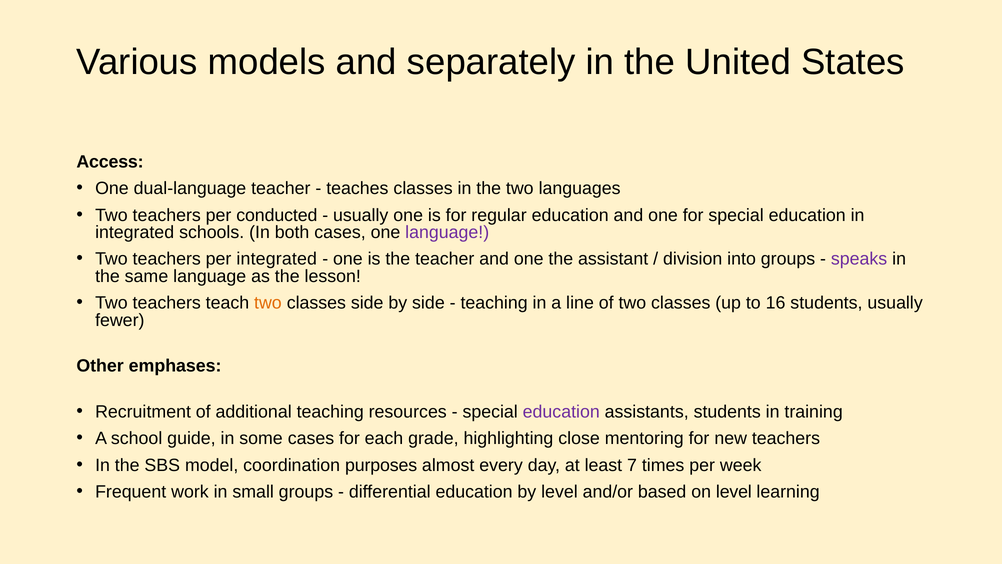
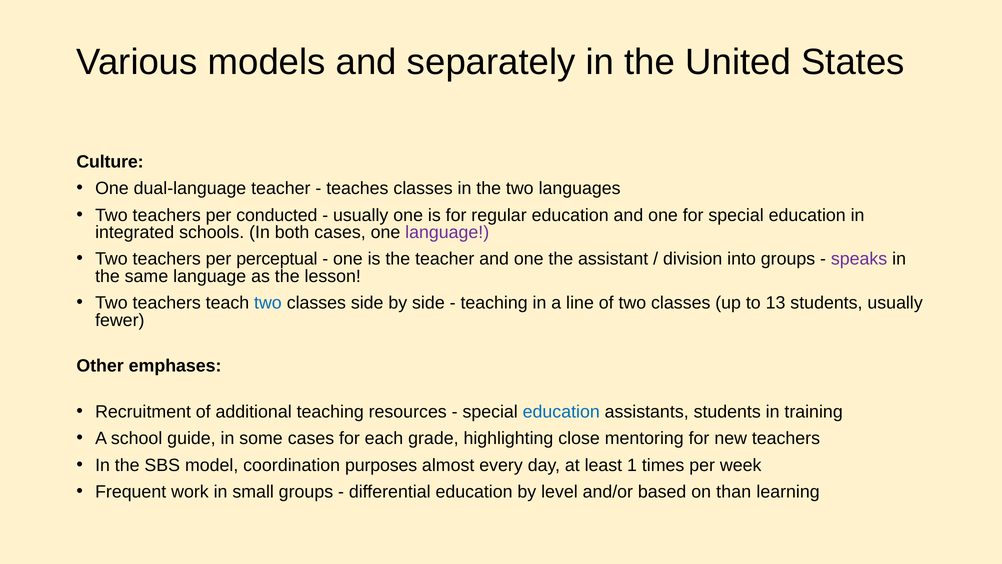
Access: Access -> Culture
per integrated: integrated -> perceptual
two at (268, 303) colour: orange -> blue
16: 16 -> 13
education at (561, 412) colour: purple -> blue
7: 7 -> 1
on level: level -> than
